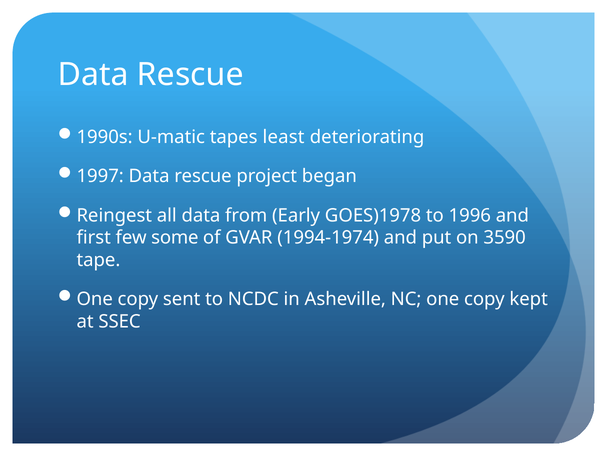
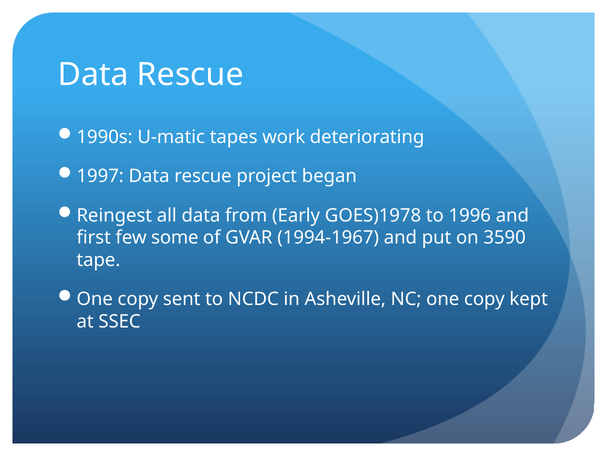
least: least -> work
1994-1974: 1994-1974 -> 1994-1967
